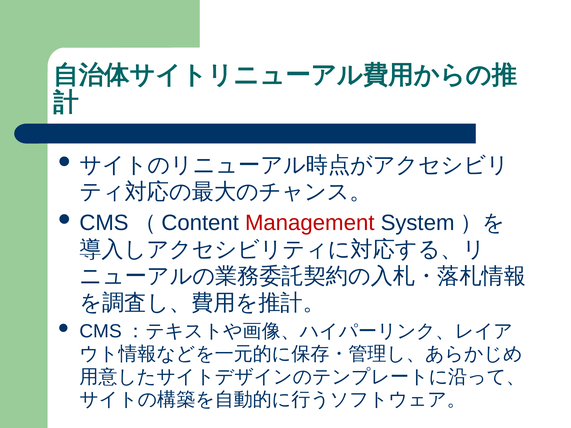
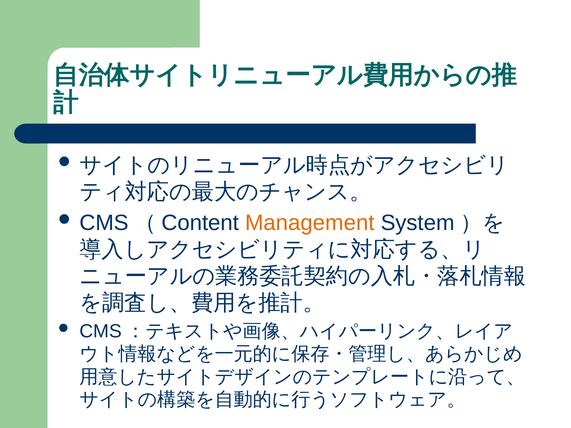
Management colour: red -> orange
